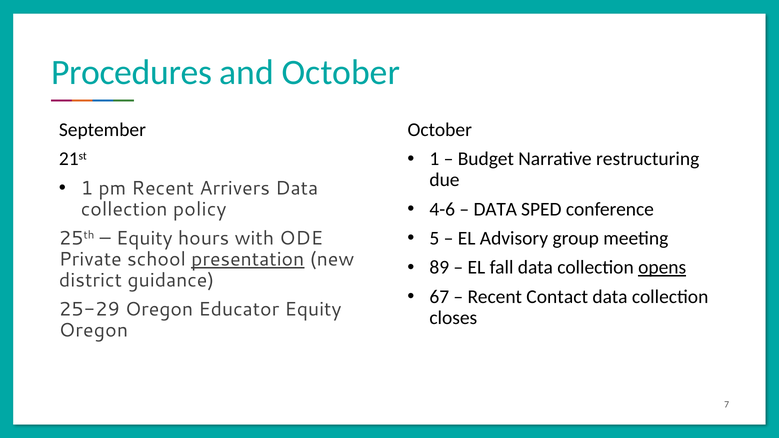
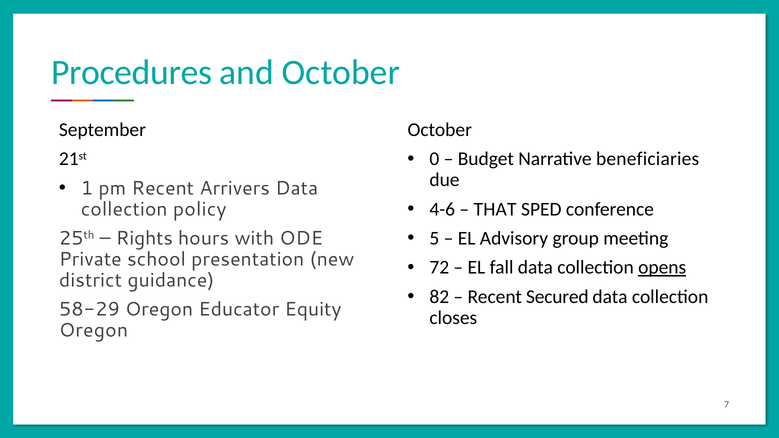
1 at (434, 159): 1 -> 0
restructuring: restructuring -> beneficiaries
DATA at (495, 209): DATA -> THAT
Equity at (144, 238): Equity -> Rights
presentation underline: present -> none
89: 89 -> 72
67: 67 -> 82
Contact: Contact -> Secured
25-29: 25-29 -> 58-29
